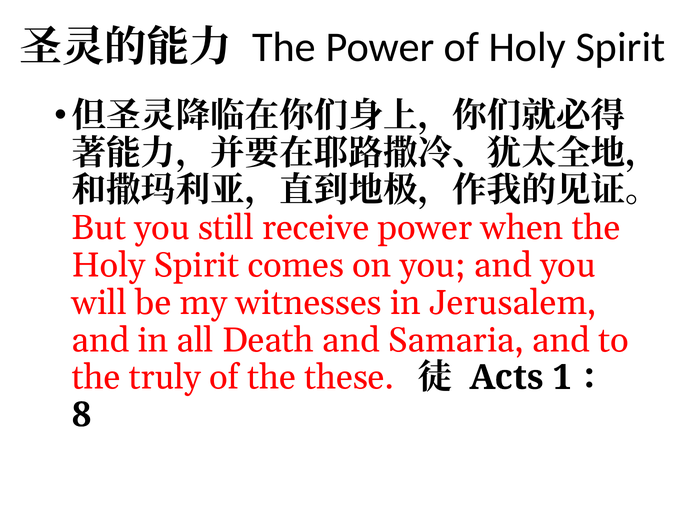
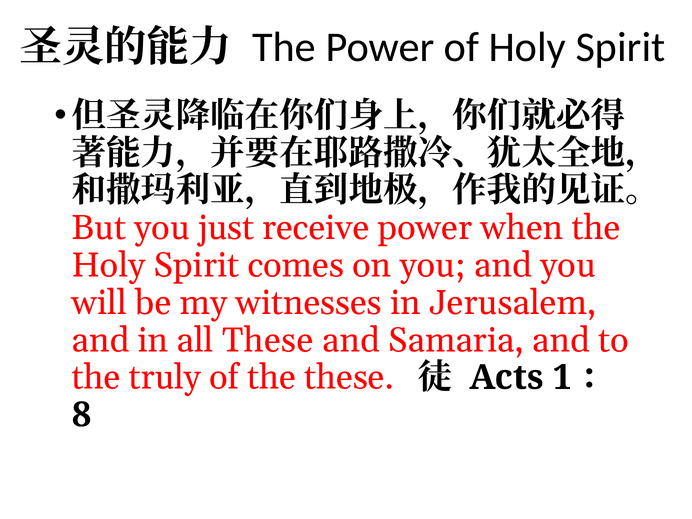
still: still -> just
all Death: Death -> These
